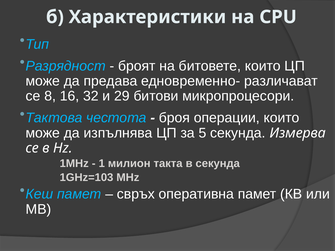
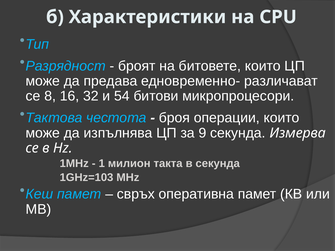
29: 29 -> 54
5: 5 -> 9
